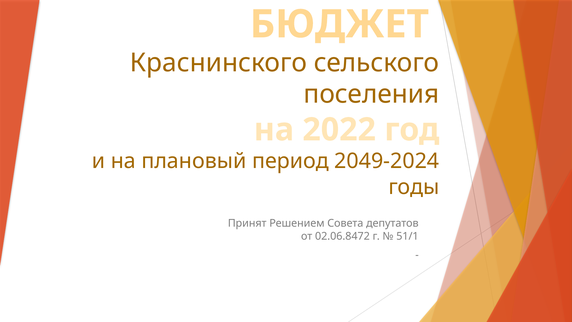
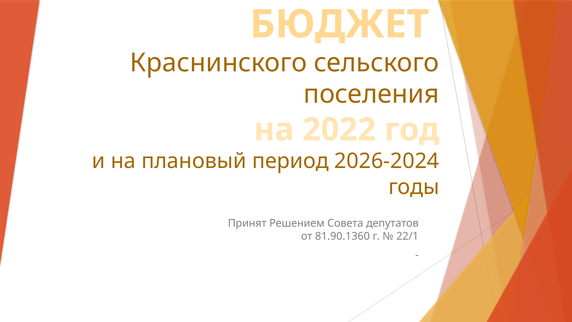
2049-2024: 2049-2024 -> 2026-2024
02.06.8472: 02.06.8472 -> 81.90.1360
51/1: 51/1 -> 22/1
